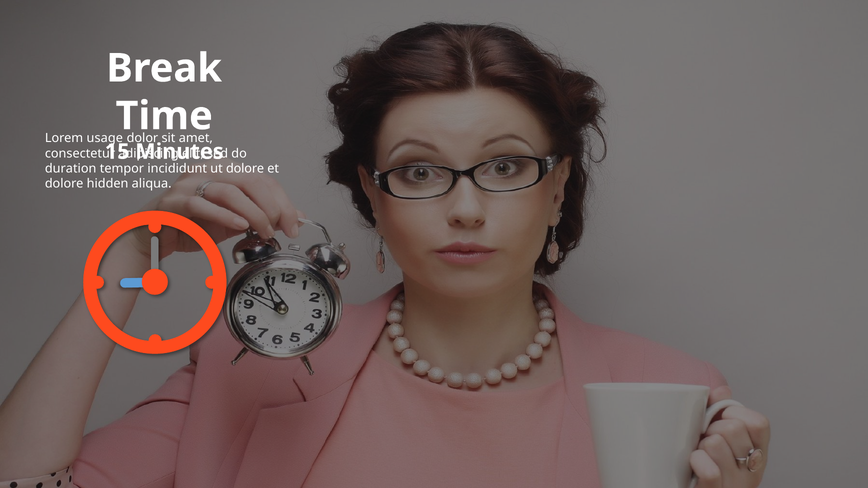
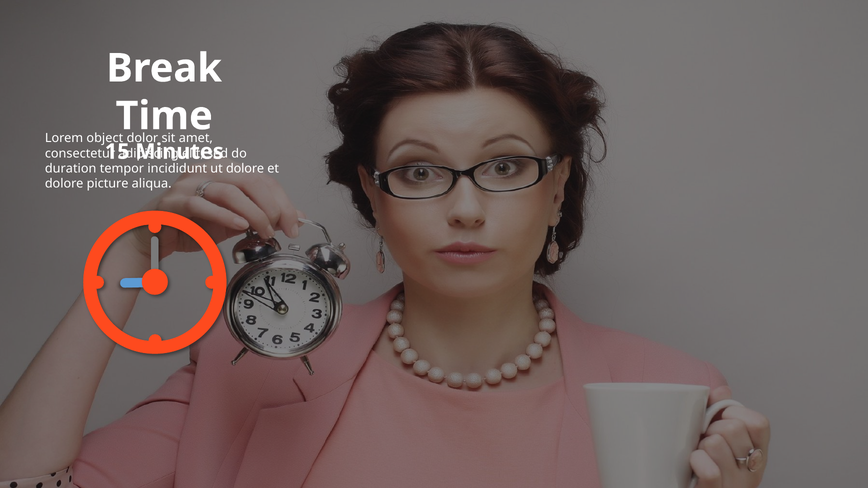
usage: usage -> object
hidden: hidden -> picture
